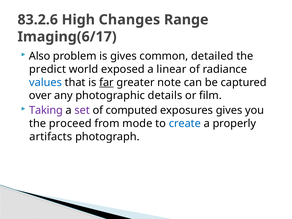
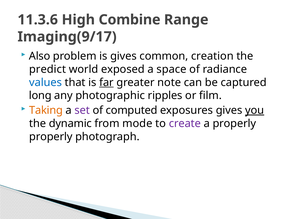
83.2.6: 83.2.6 -> 11.3.6
Changes: Changes -> Combine
Imaging(6/17: Imaging(6/17 -> Imaging(9/17
detailed: detailed -> creation
linear: linear -> space
over: over -> long
details: details -> ripples
Taking colour: purple -> orange
you underline: none -> present
proceed: proceed -> dynamic
create colour: blue -> purple
artifacts at (51, 137): artifacts -> properly
